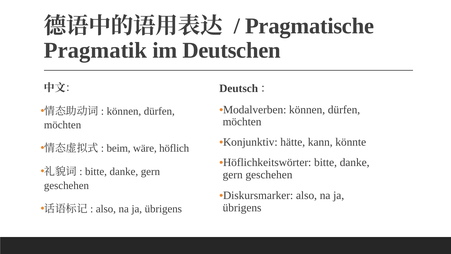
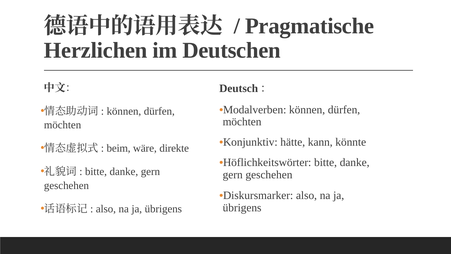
Pragmatik: Pragmatik -> Herzlichen
höflich: höflich -> direkte
